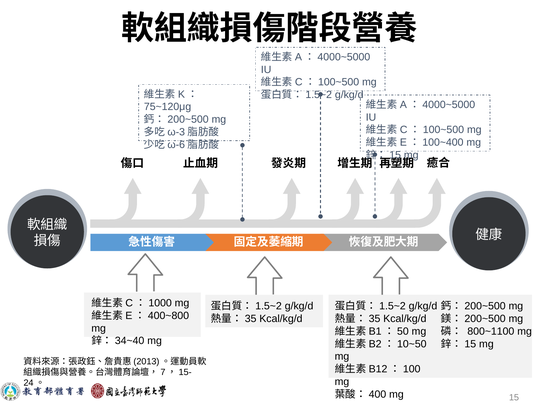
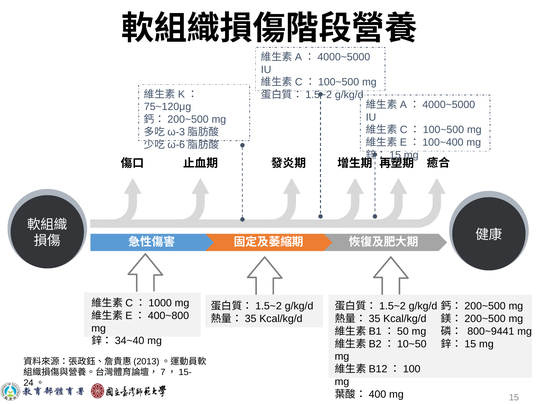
800~1100: 800~1100 -> 800~9441
